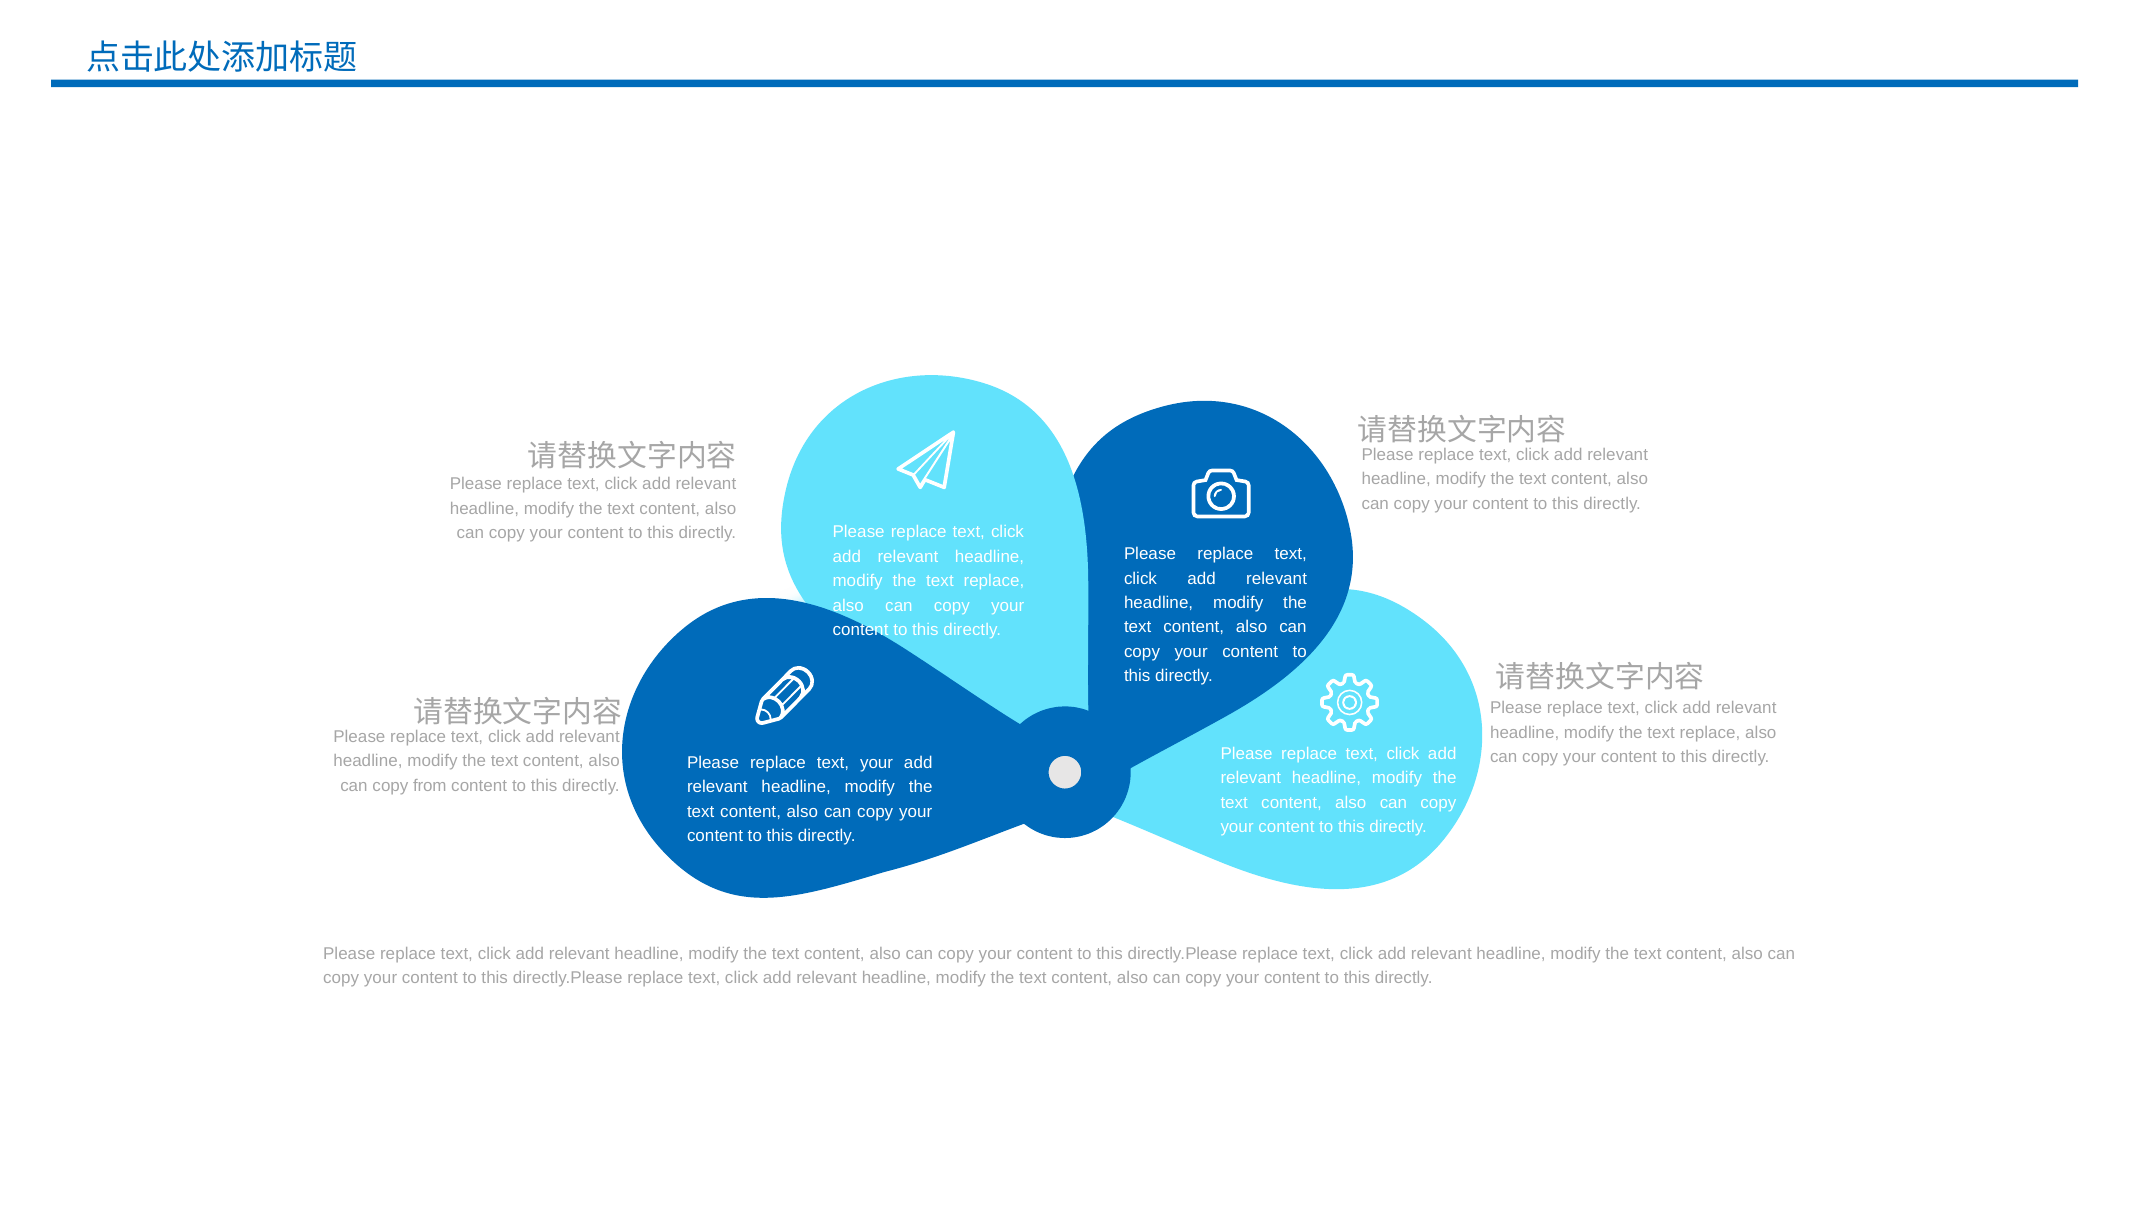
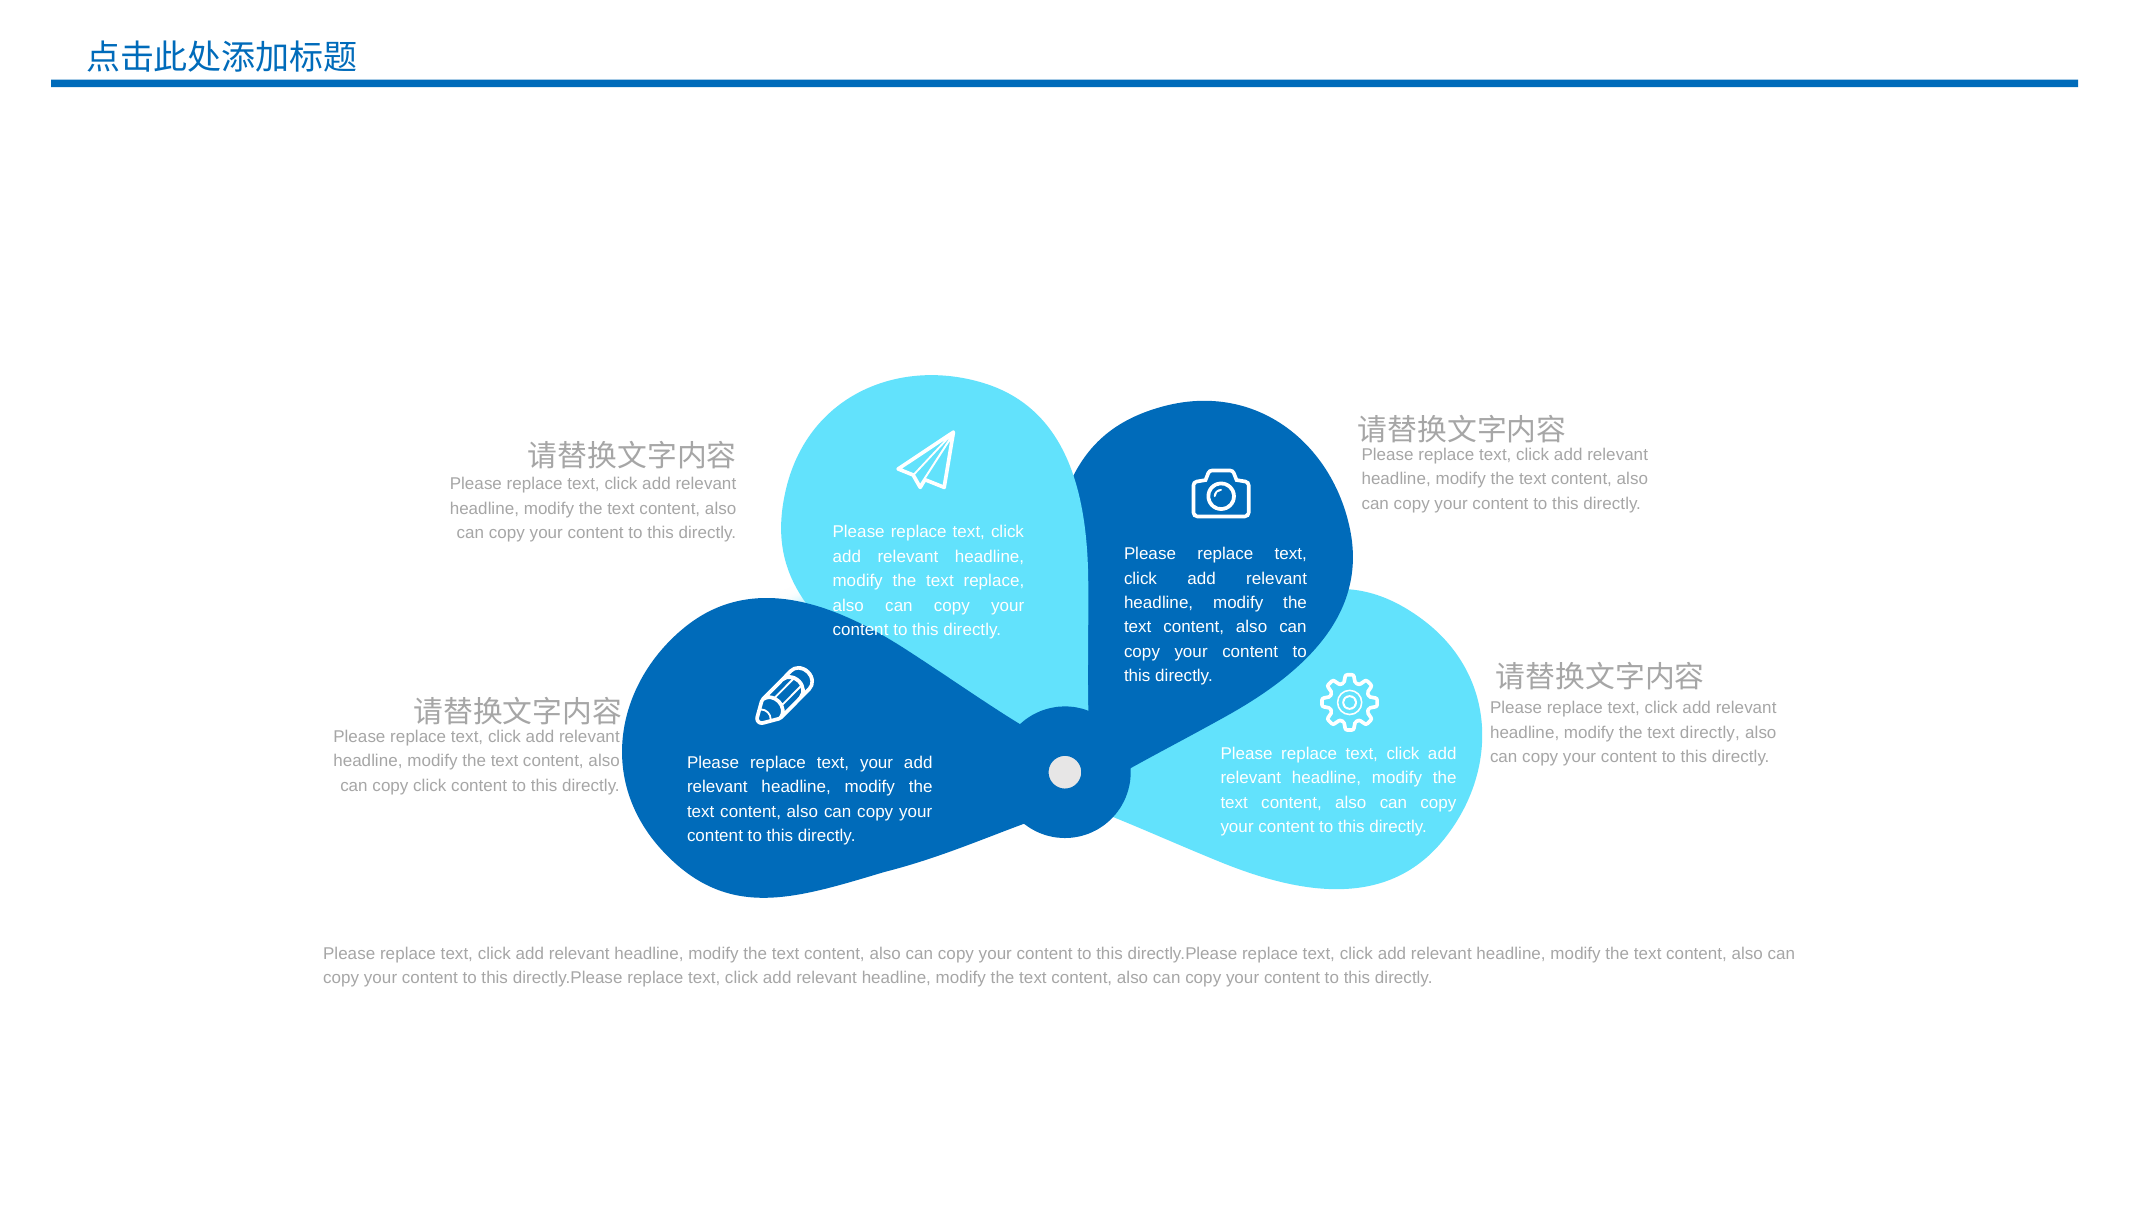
replace at (1710, 732): replace -> directly
copy from: from -> click
